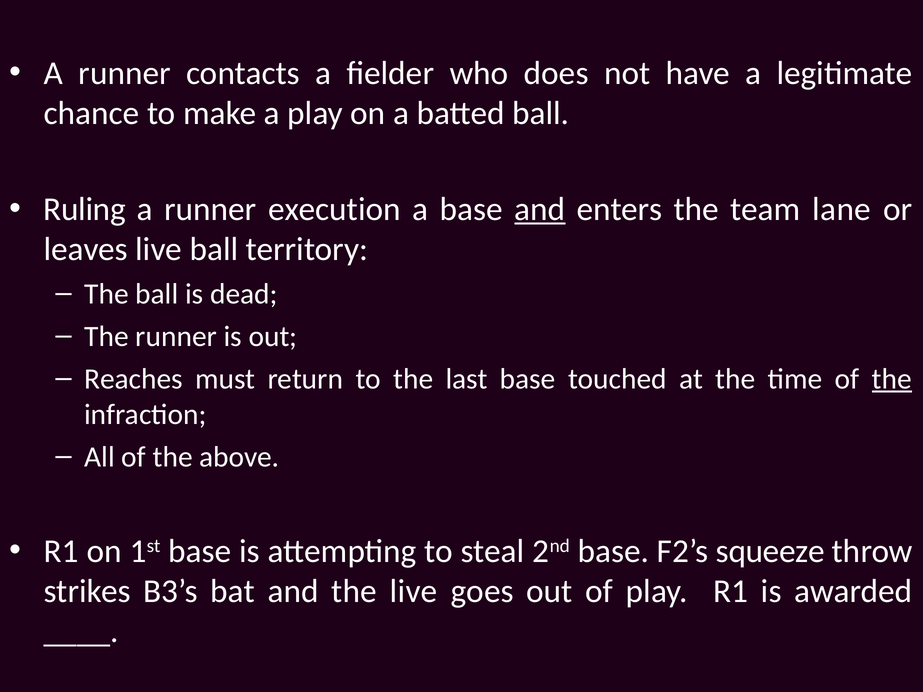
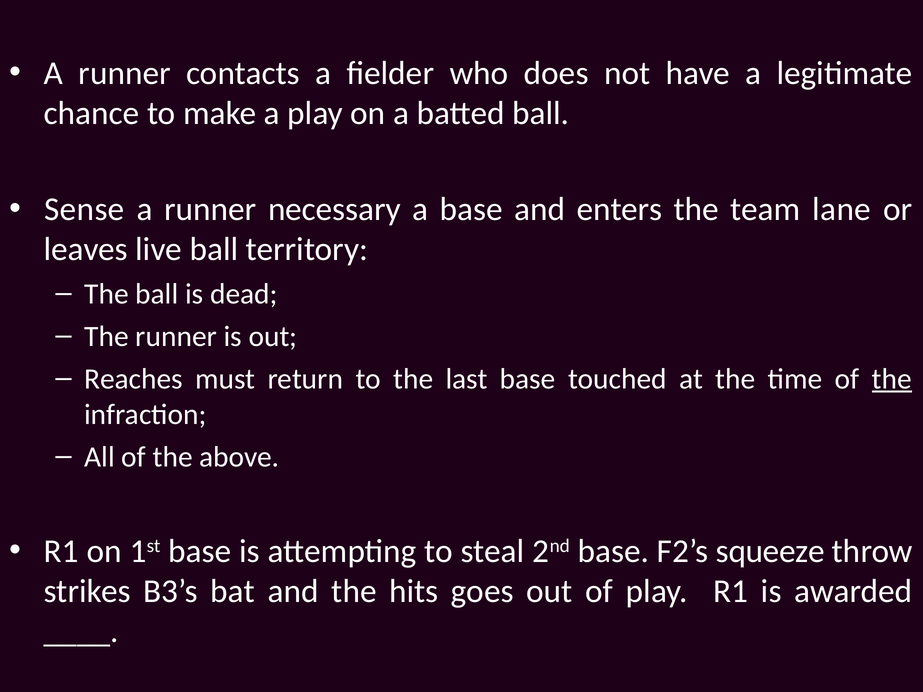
Ruling: Ruling -> Sense
execution: execution -> necessary
and at (540, 209) underline: present -> none
the live: live -> hits
